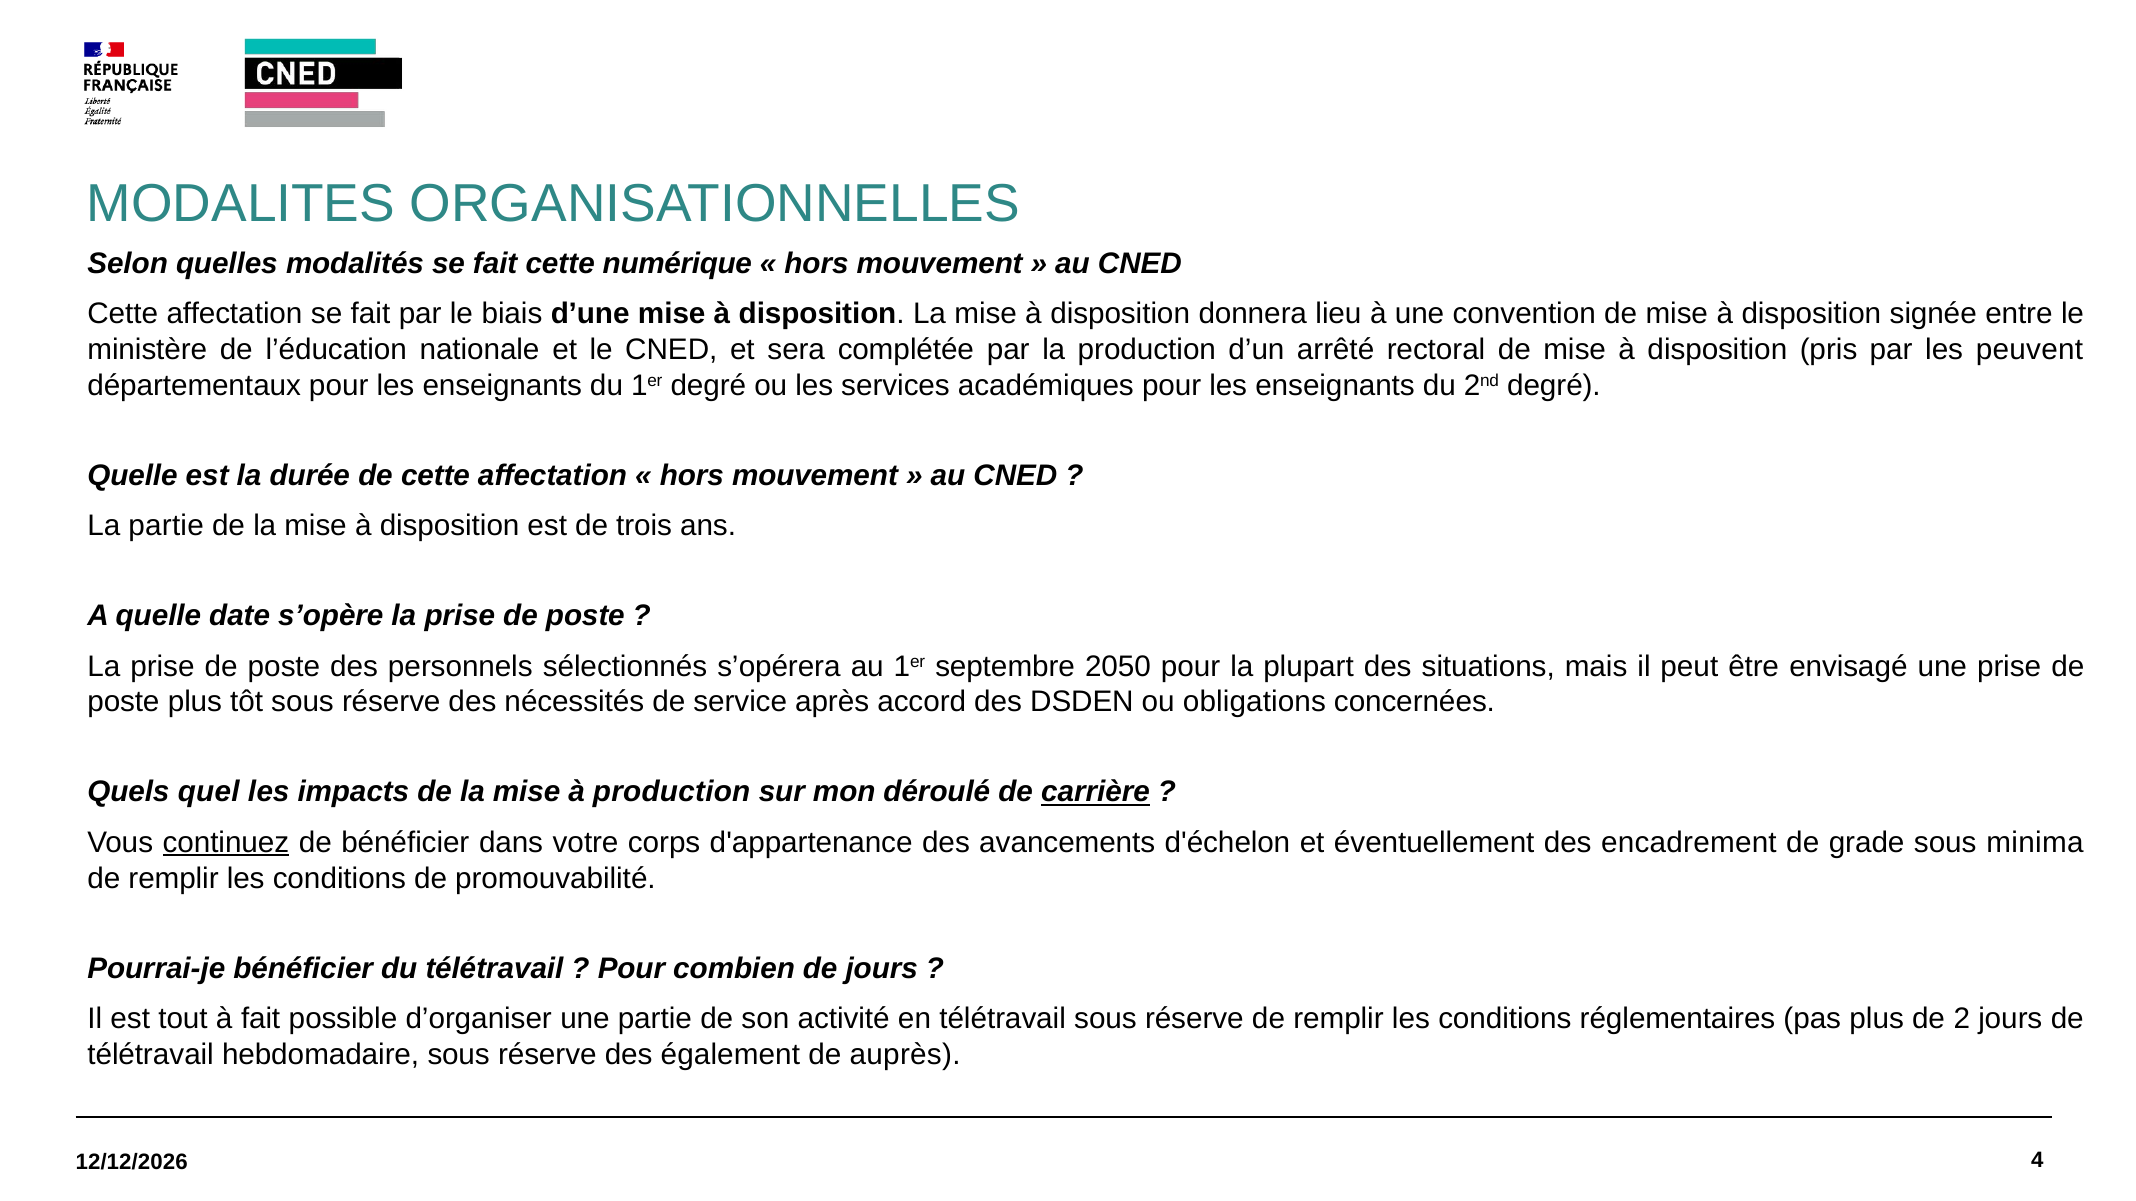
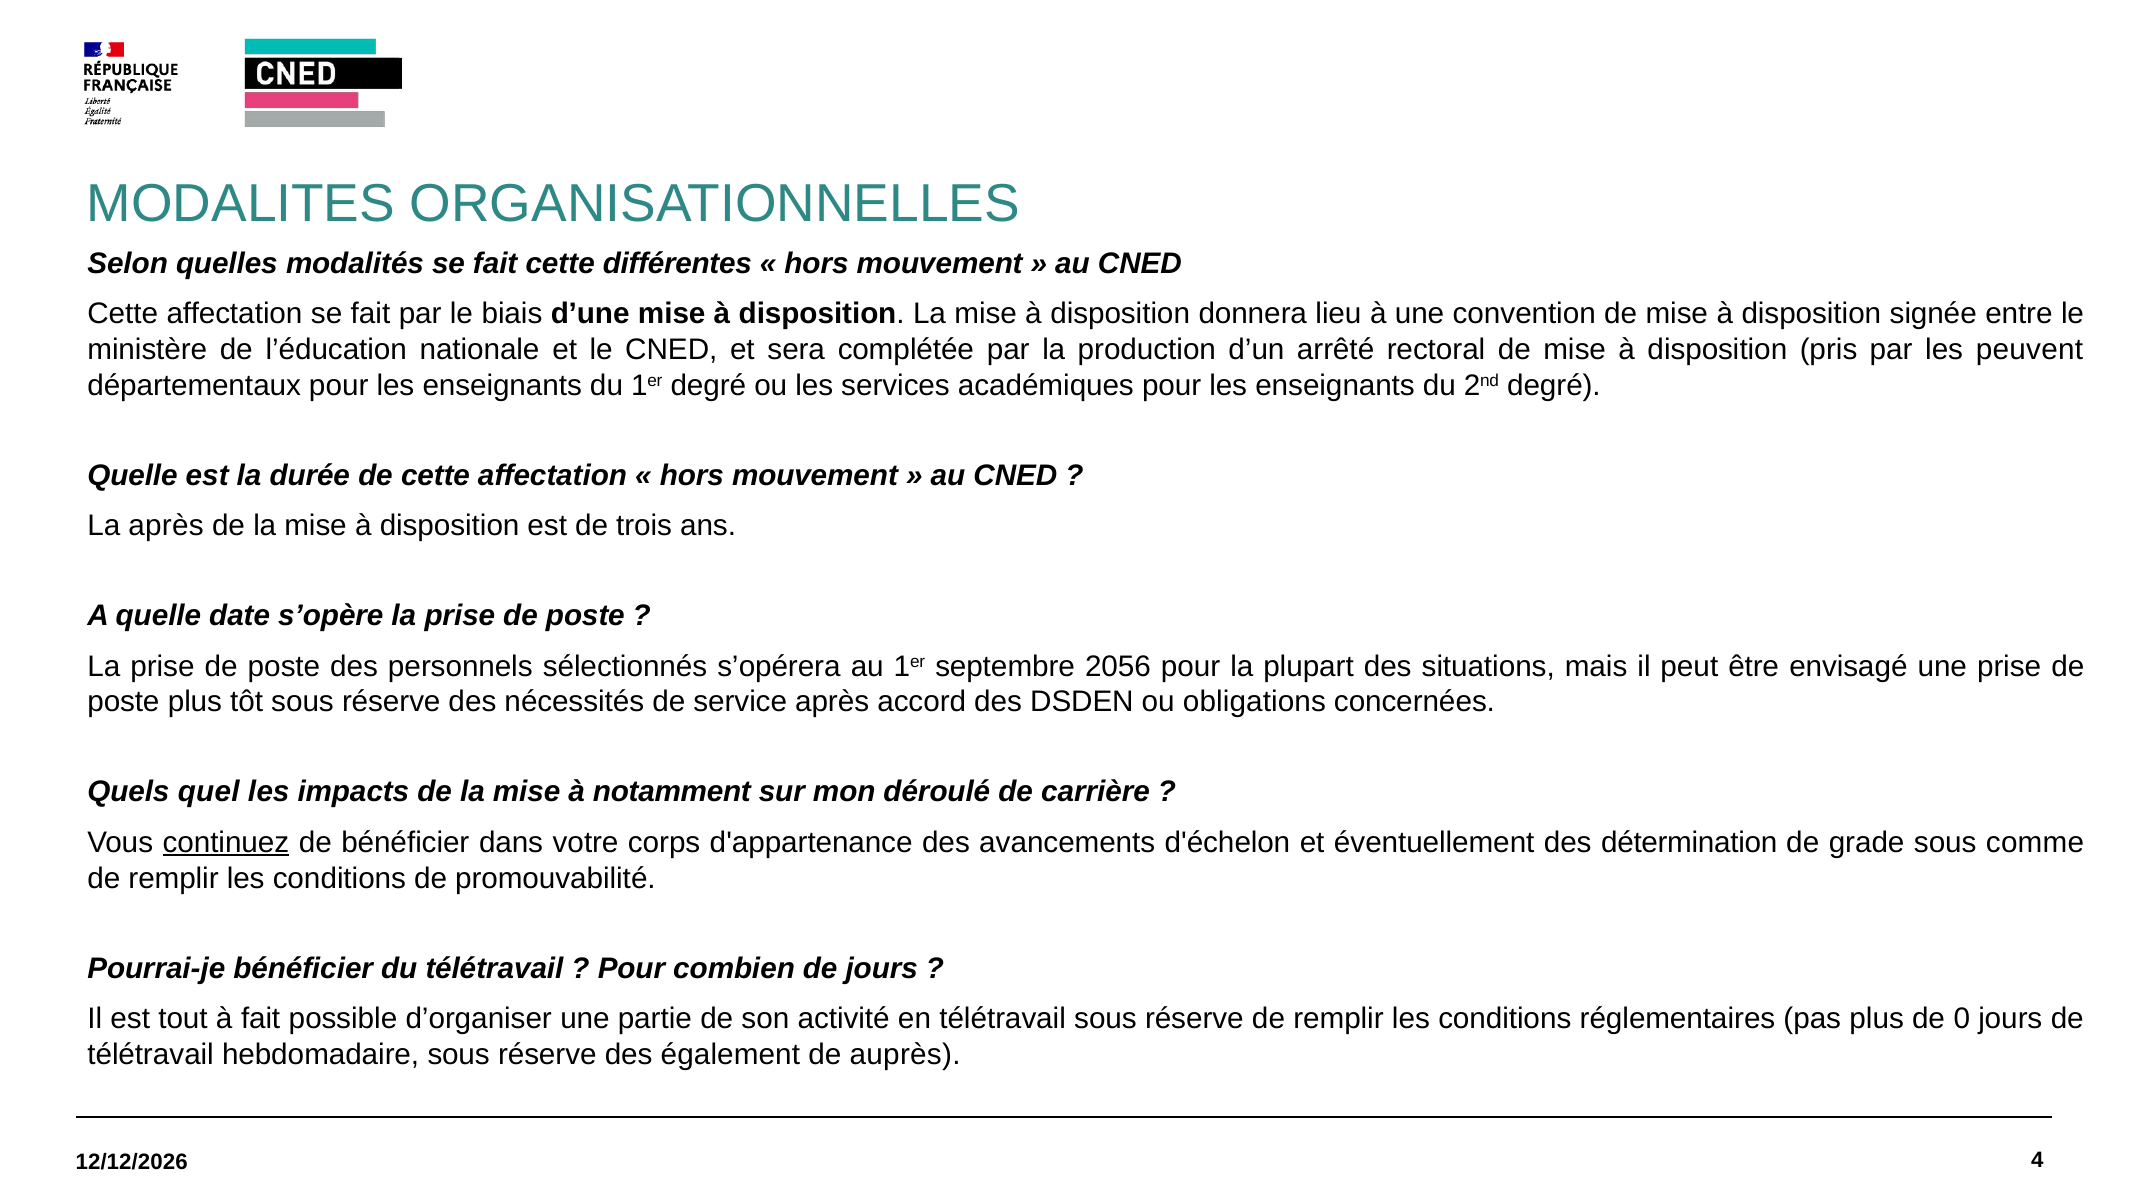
numérique: numérique -> différentes
La partie: partie -> après
2050: 2050 -> 2056
à production: production -> notamment
carrière underline: present -> none
encadrement: encadrement -> détermination
minima: minima -> comme
2: 2 -> 0
